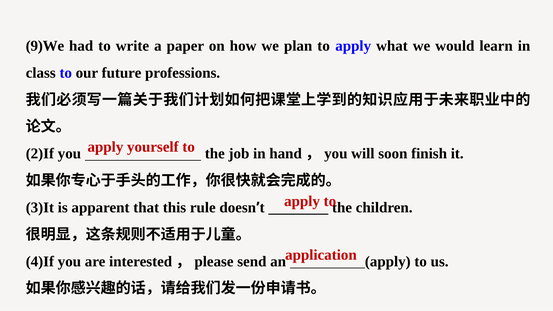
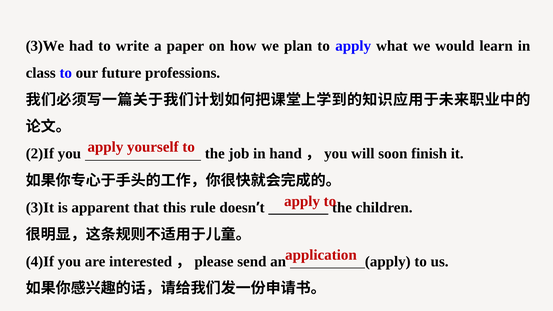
9)We: 9)We -> 3)We
